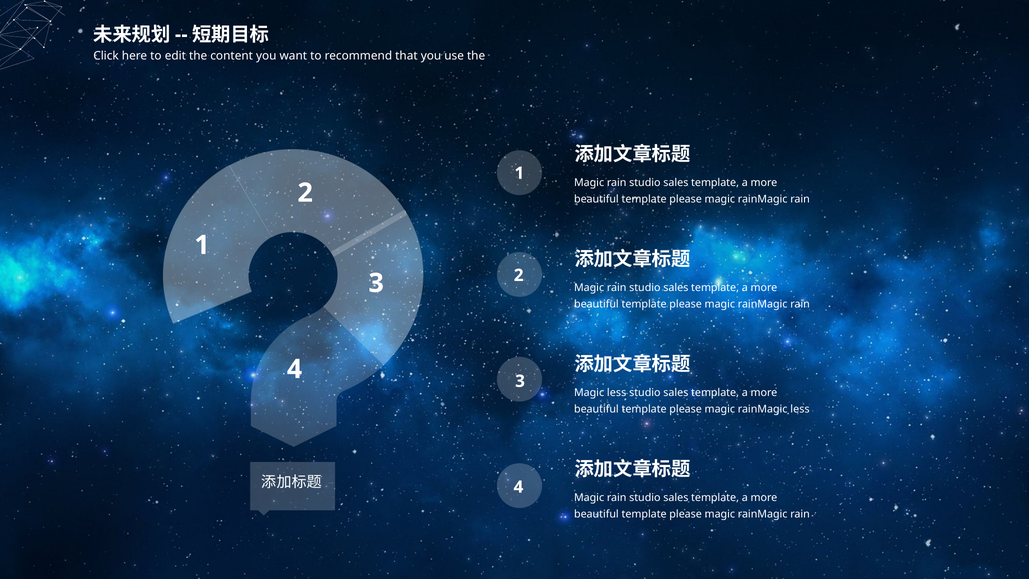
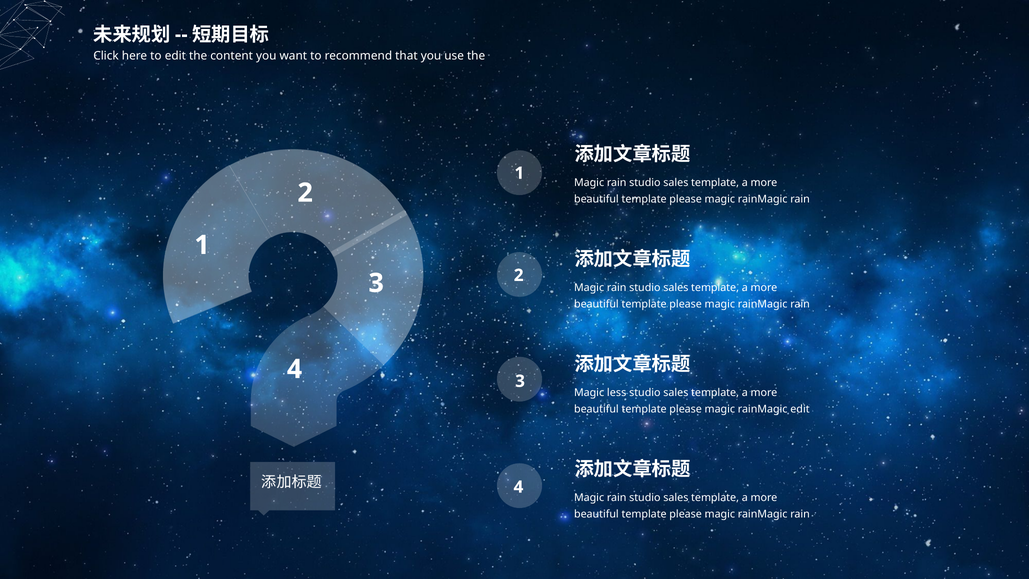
rainMagic less: less -> edit
